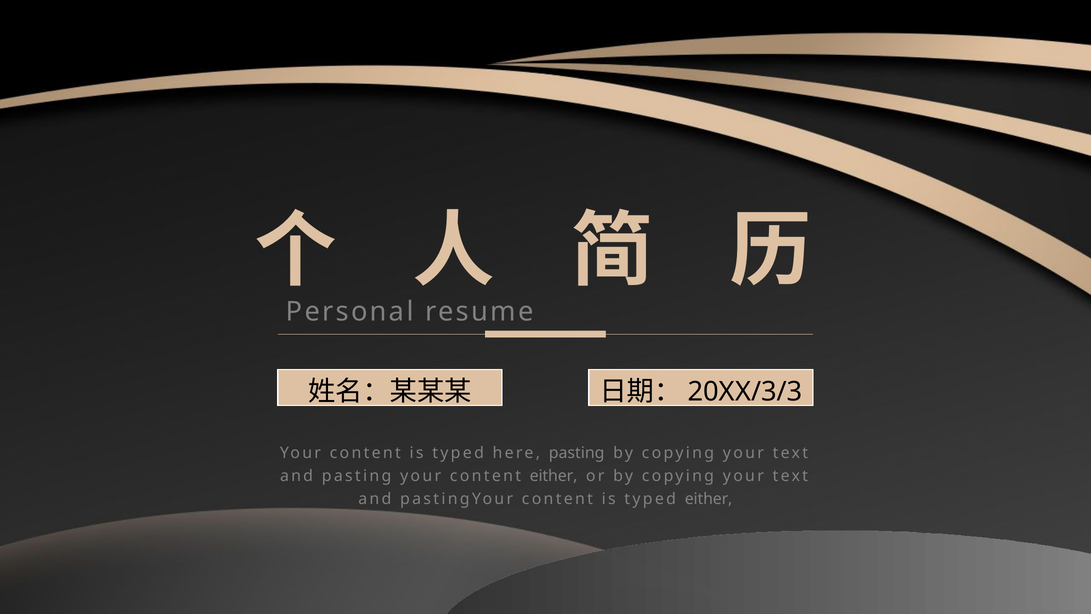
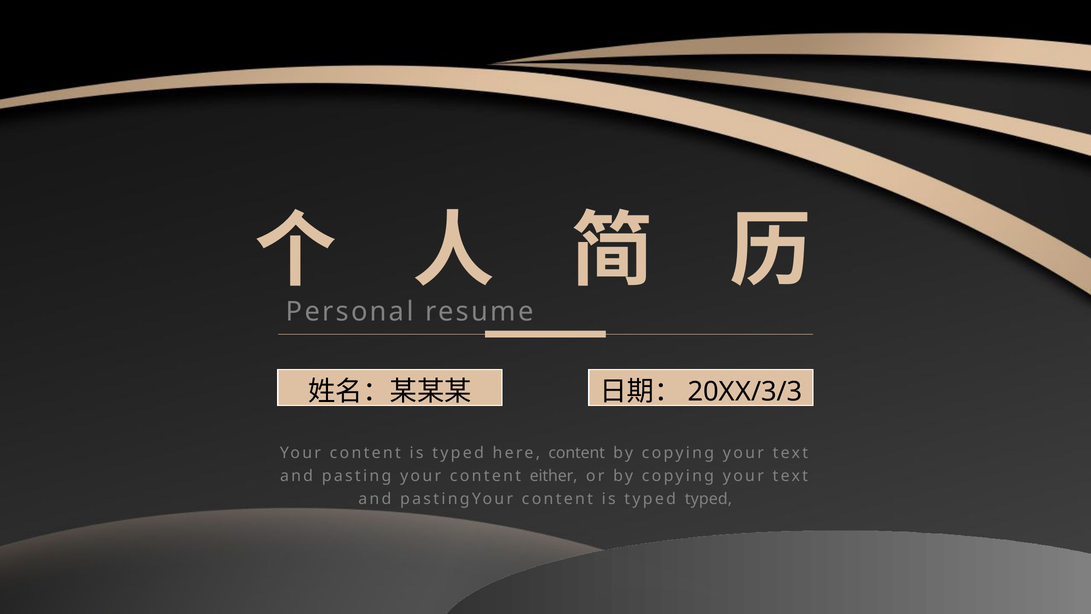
here pasting: pasting -> content
typed either: either -> typed
